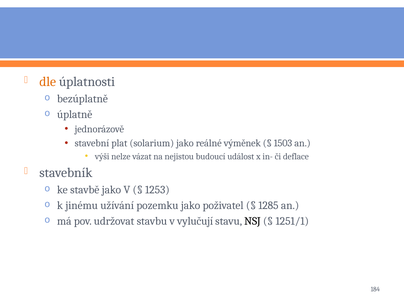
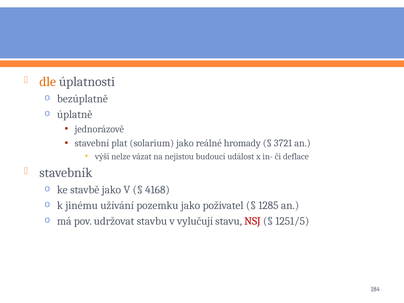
výměnek: výměnek -> hromady
1503: 1503 -> 3721
1253: 1253 -> 4168
NSJ colour: black -> red
1251/1: 1251/1 -> 1251/5
